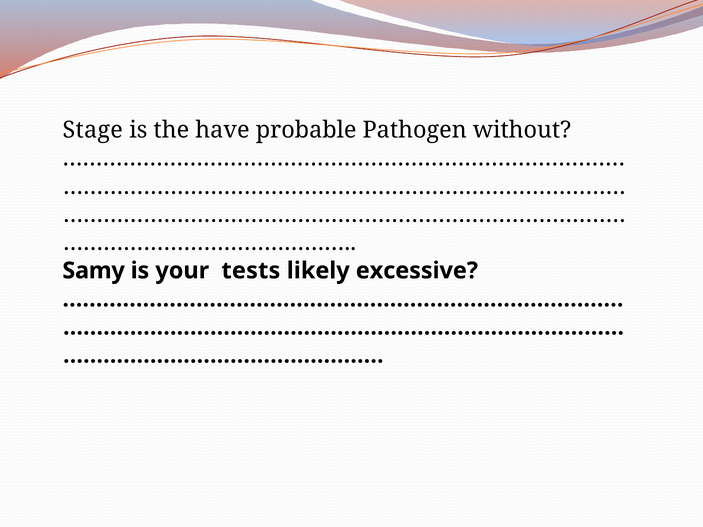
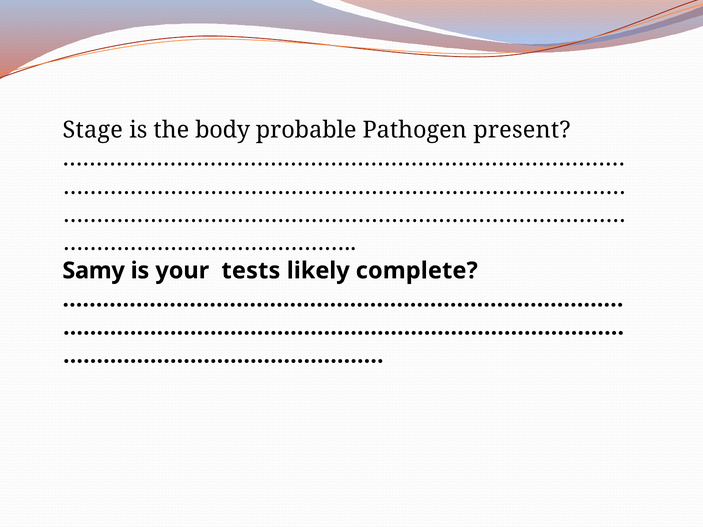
have: have -> body
without: without -> present
excessive: excessive -> complete
